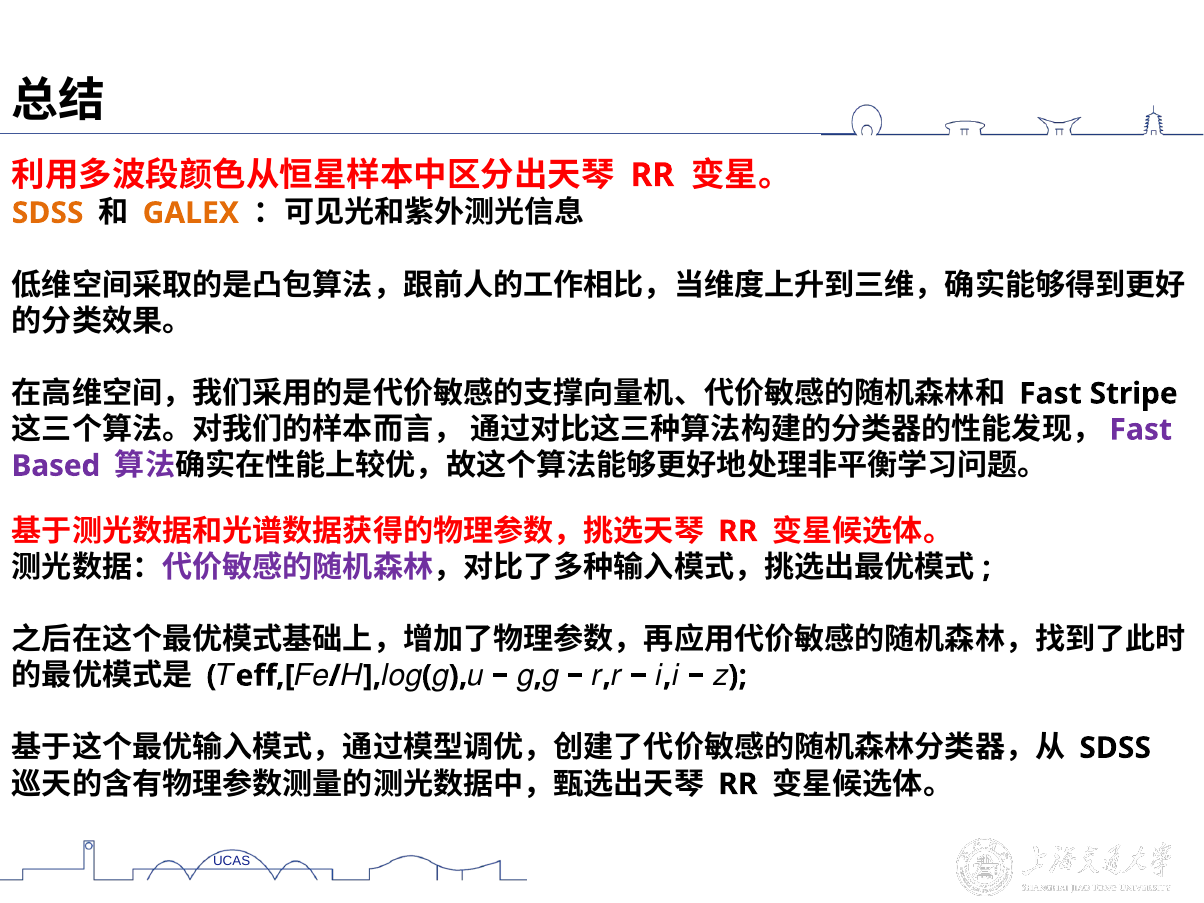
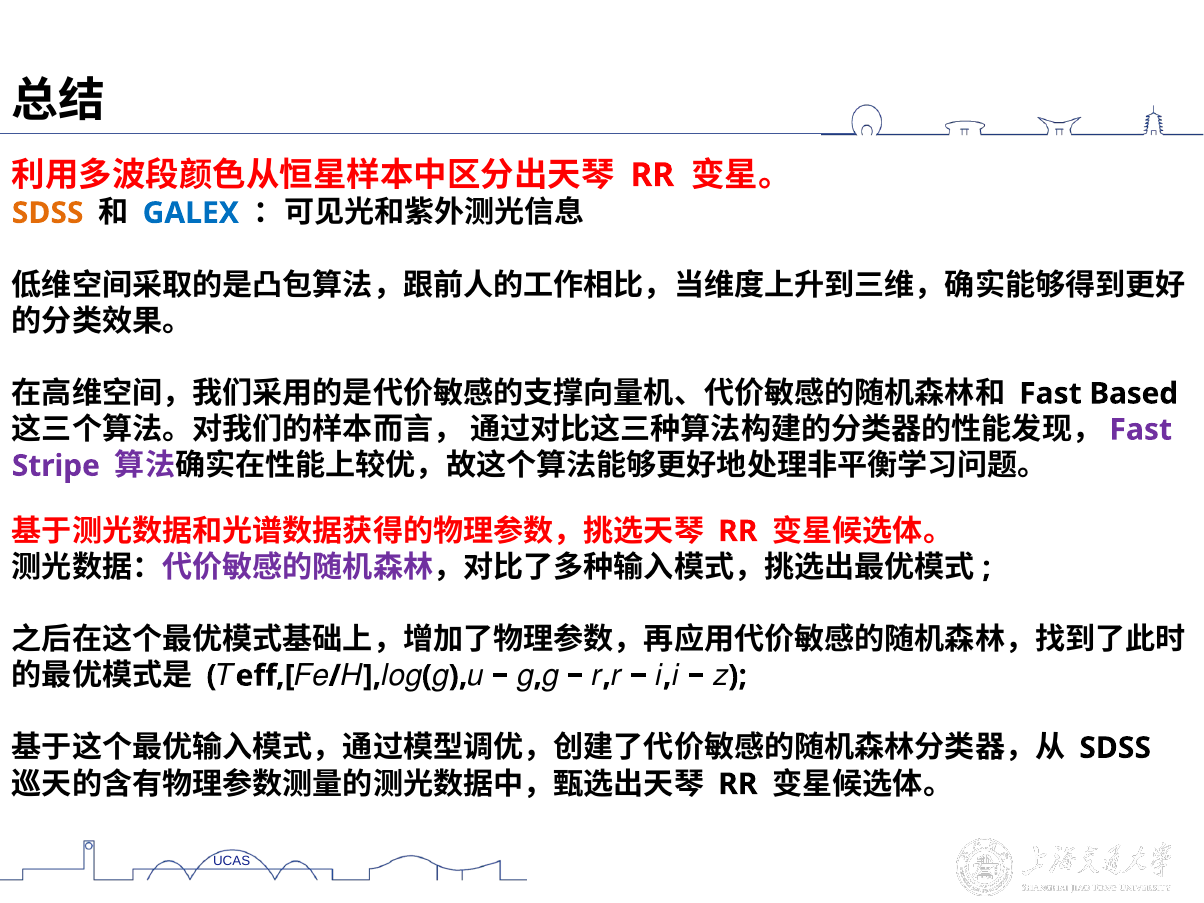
GALEX colour: orange -> blue
Stripe: Stripe -> Based
Based: Based -> Stripe
